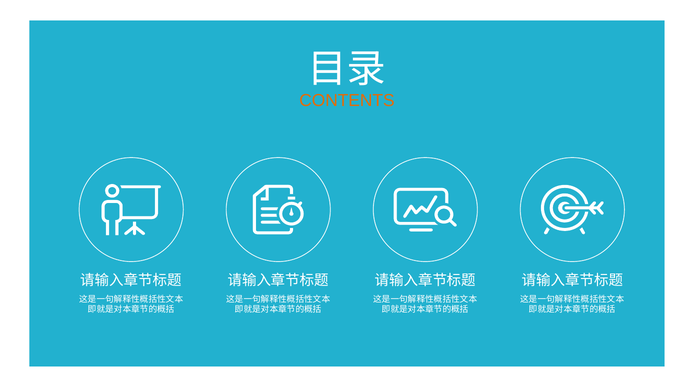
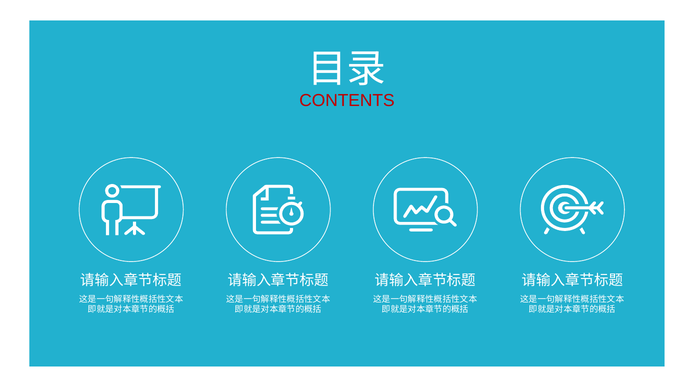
CONTENTS colour: orange -> red
